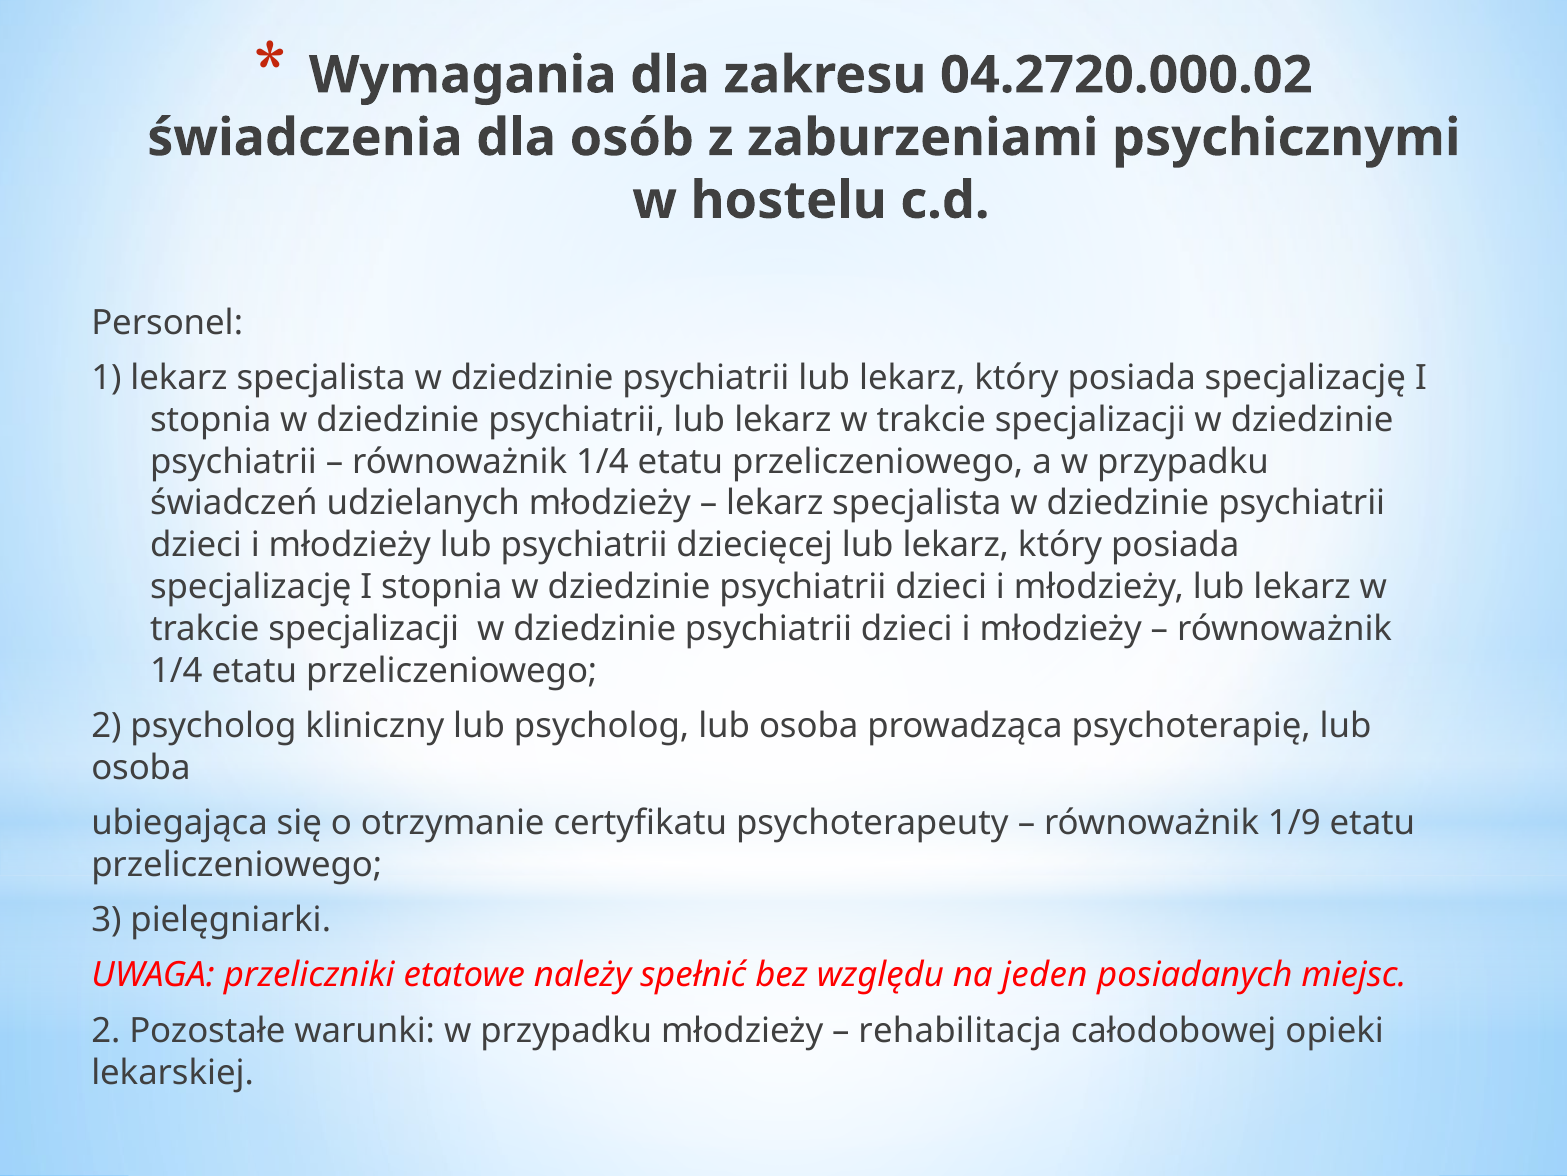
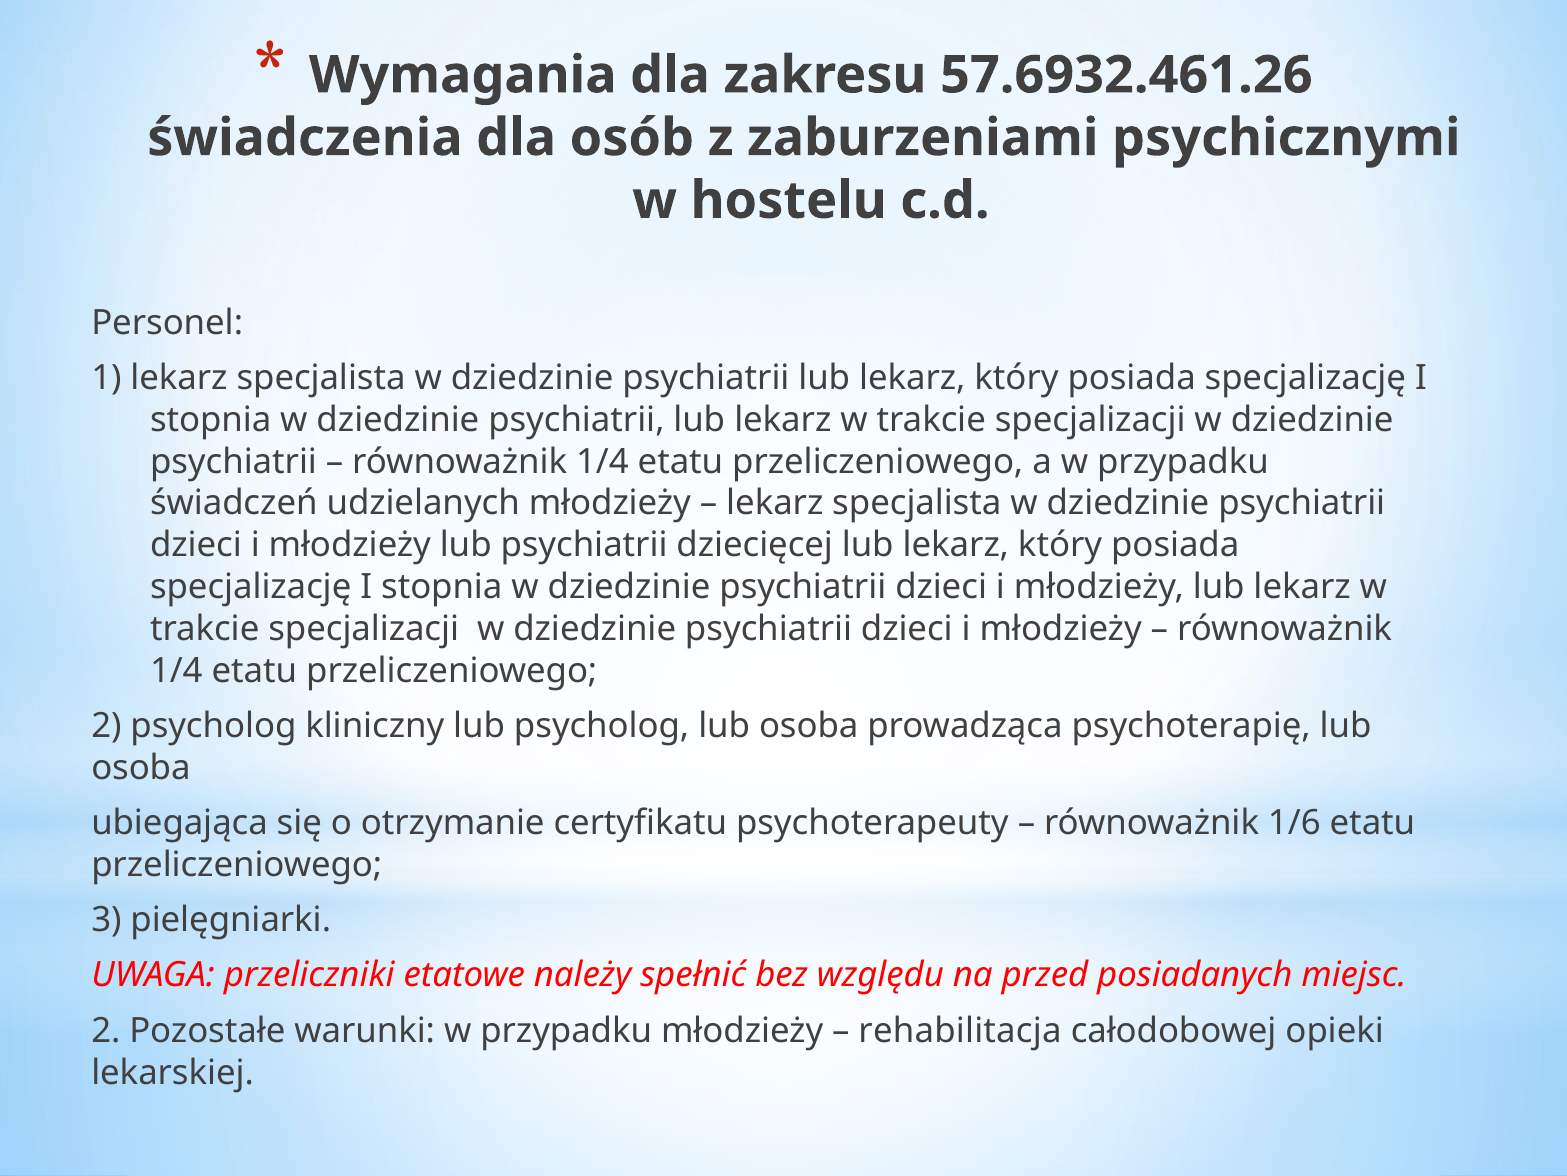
04.2720.000.02: 04.2720.000.02 -> 57.6932.461.26
1/9: 1/9 -> 1/6
jeden: jeden -> przed
